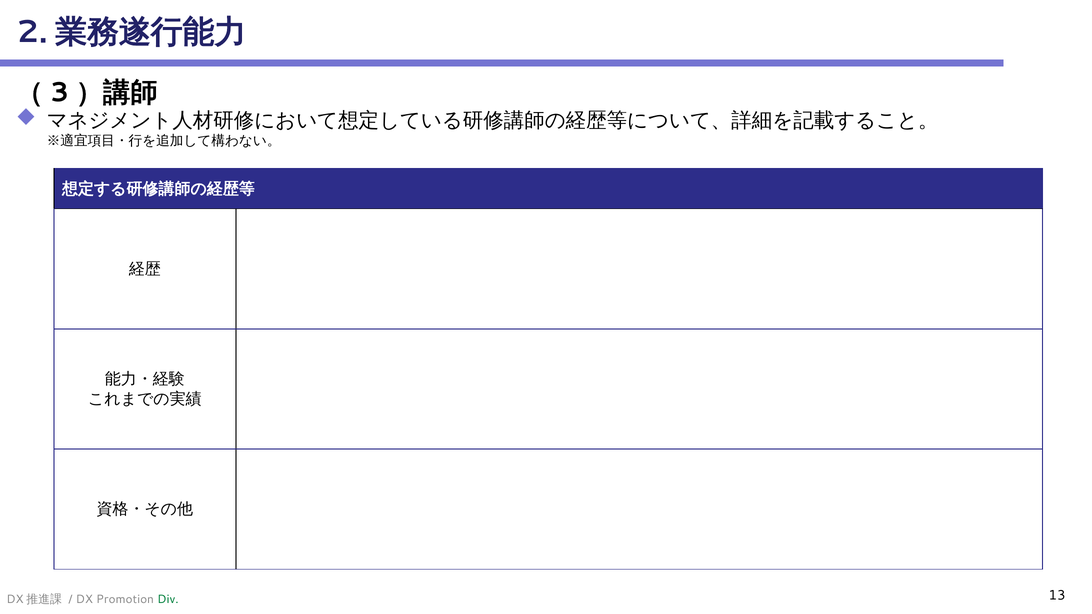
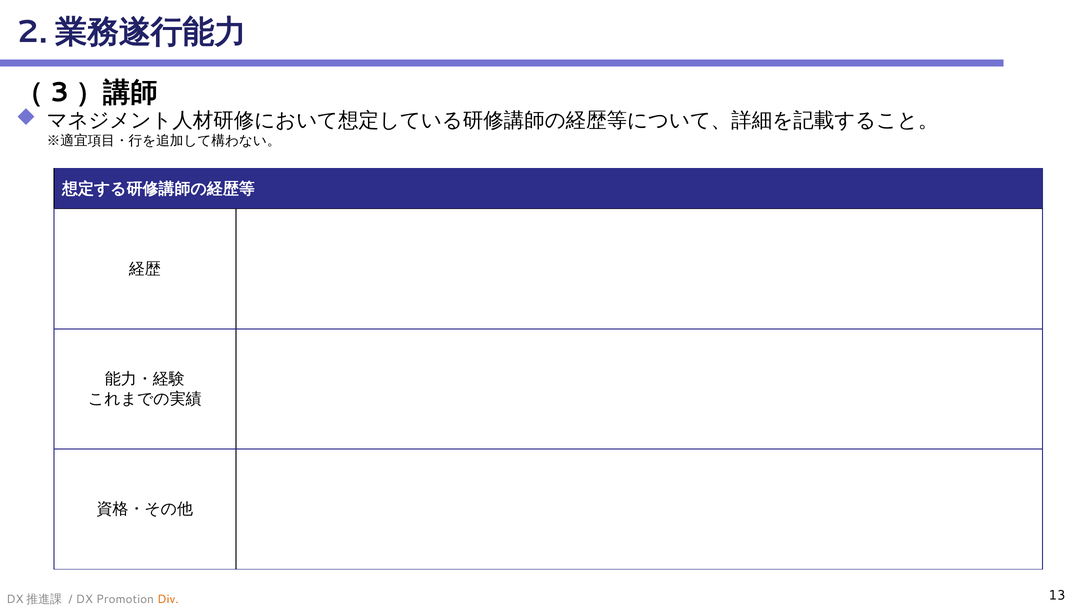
Div colour: green -> orange
